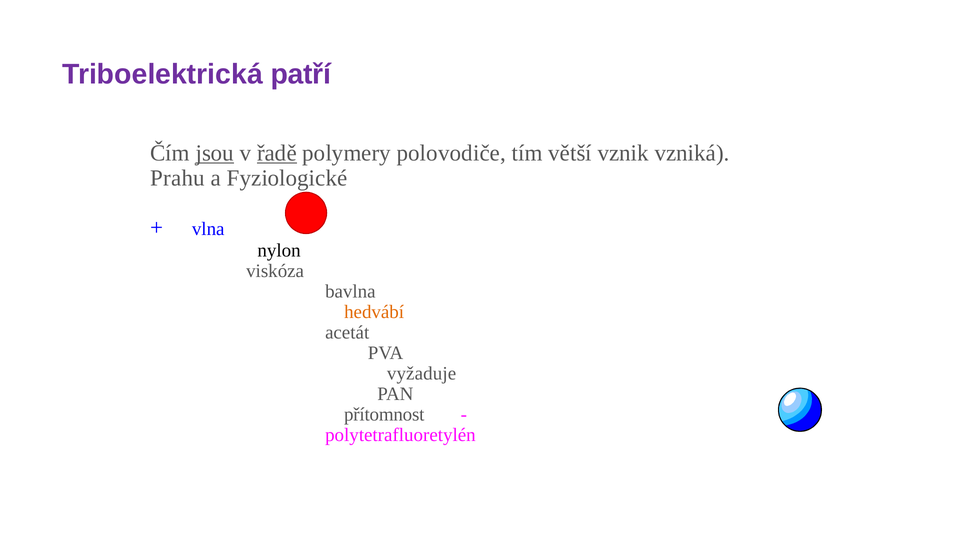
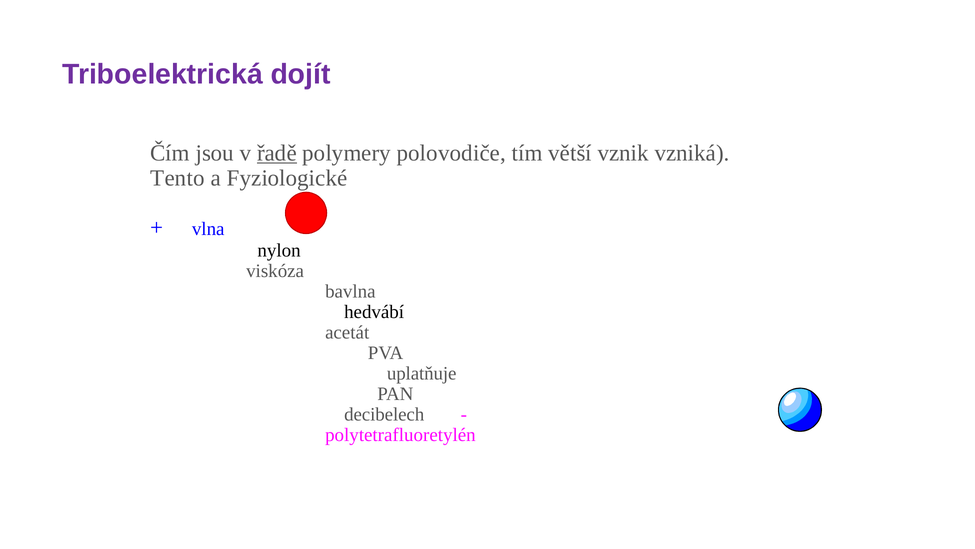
patří: patří -> dojít
jsou underline: present -> none
Prahu: Prahu -> Tento
hedvábí colour: orange -> black
vyžaduje: vyžaduje -> uplatňuje
přítomnost: přítomnost -> decibelech
